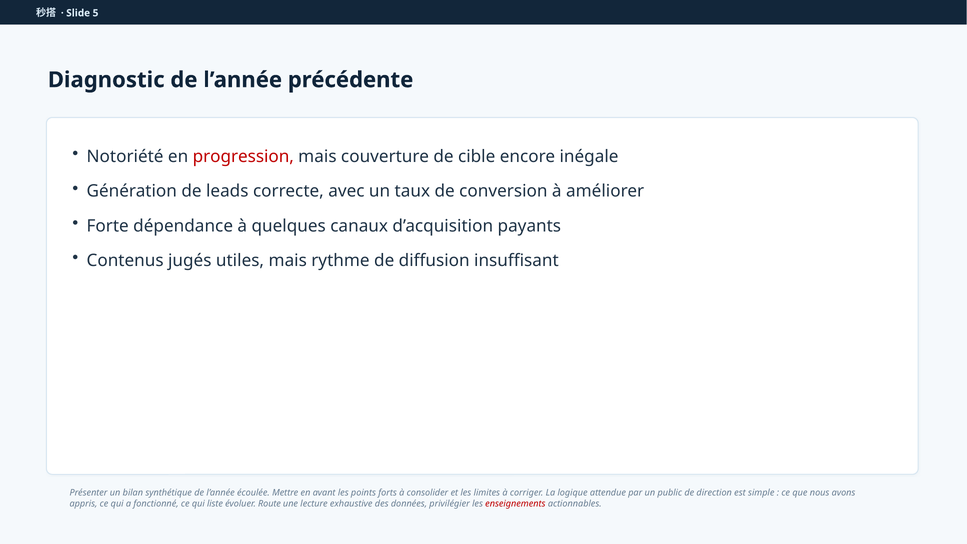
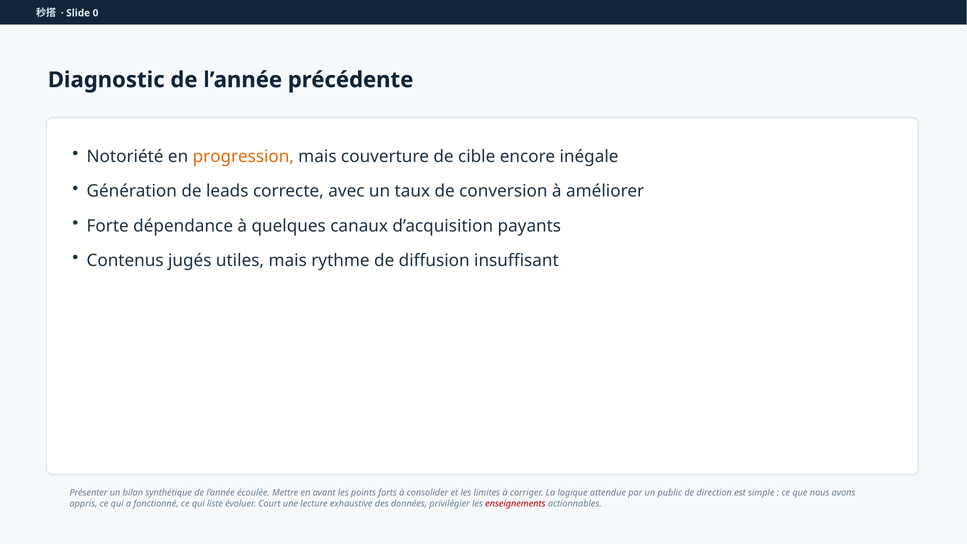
5: 5 -> 0
progression colour: red -> orange
Route: Route -> Court
